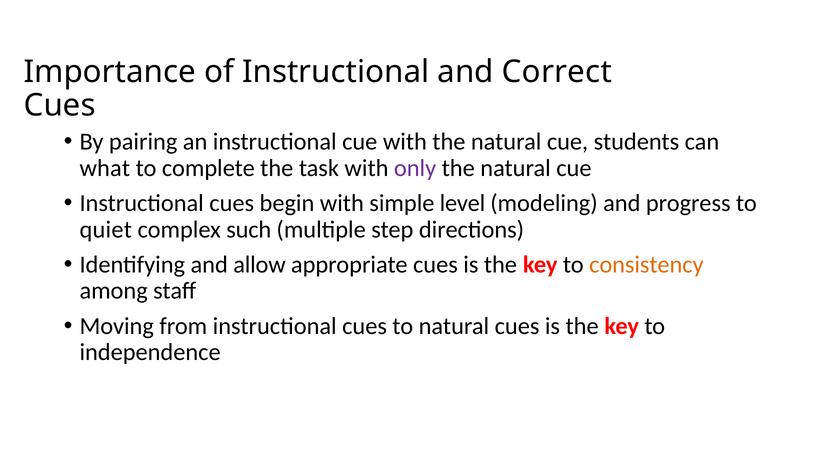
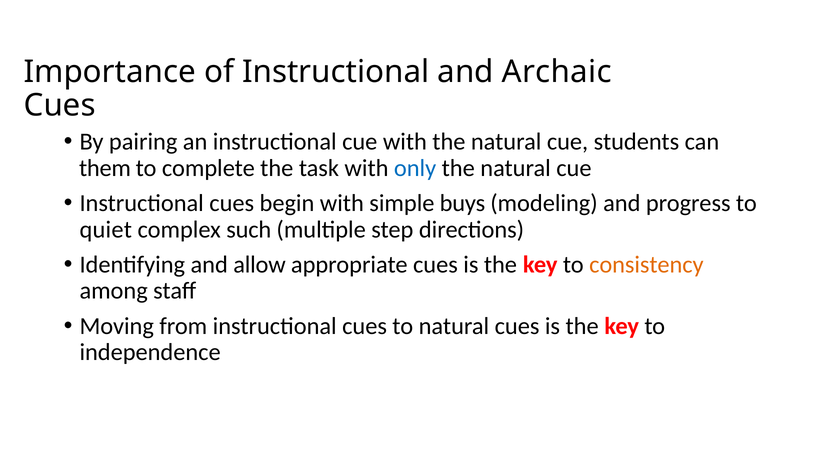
Correct: Correct -> Archaic
what: what -> them
only colour: purple -> blue
level: level -> buys
